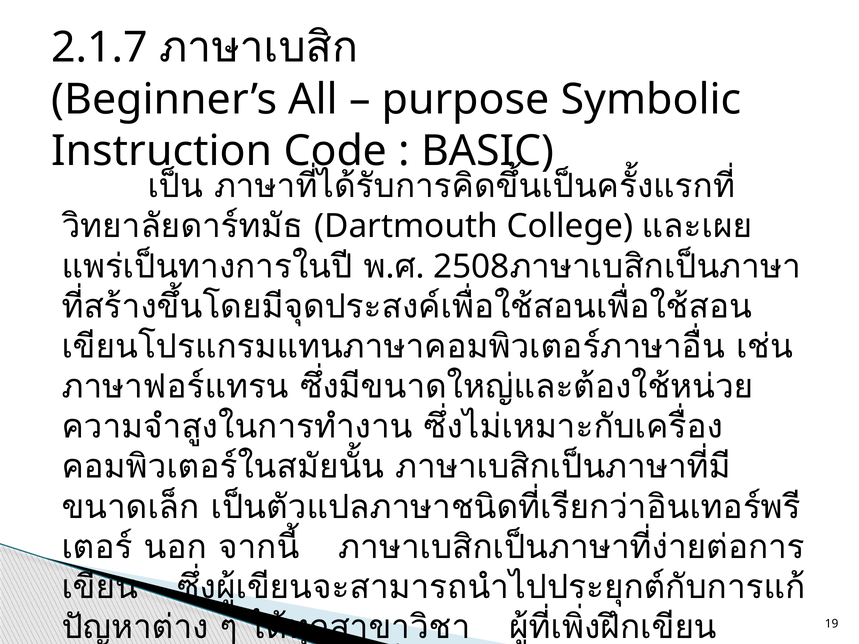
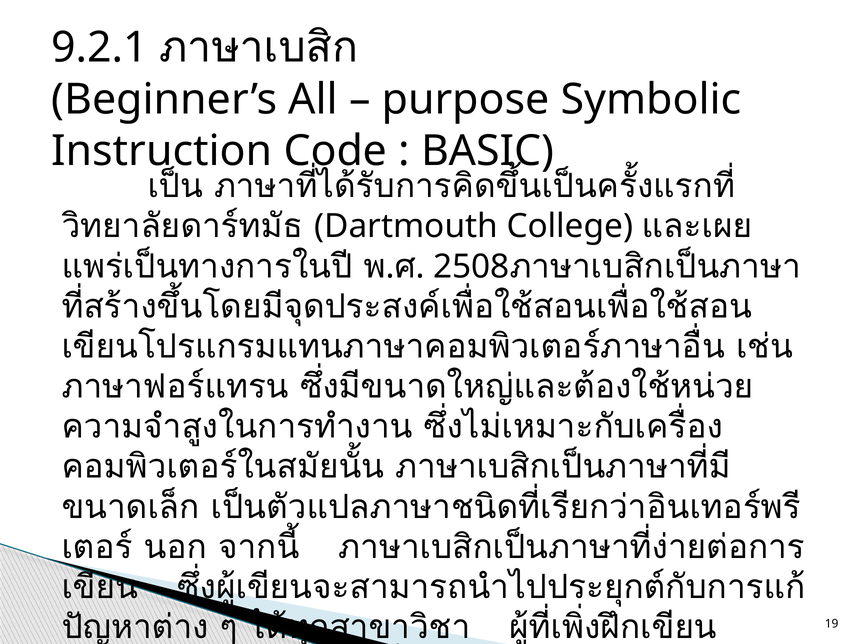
2.1.7: 2.1.7 -> 9.2.1
